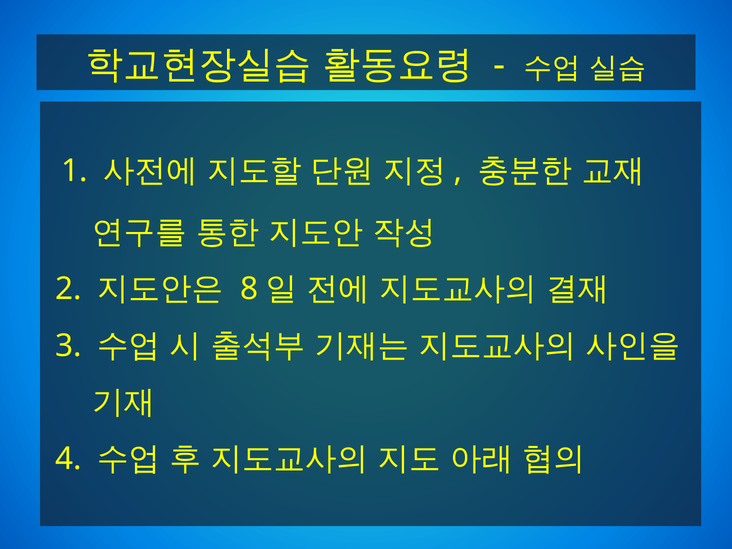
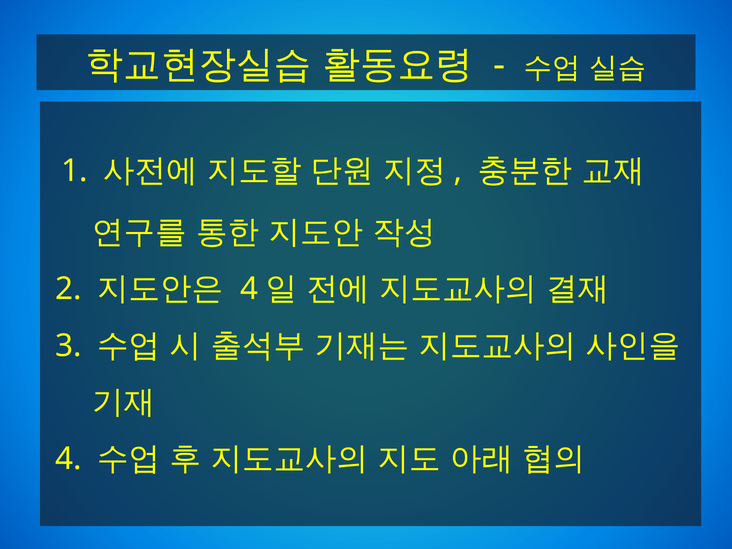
8 at (249, 289): 8 -> 4
